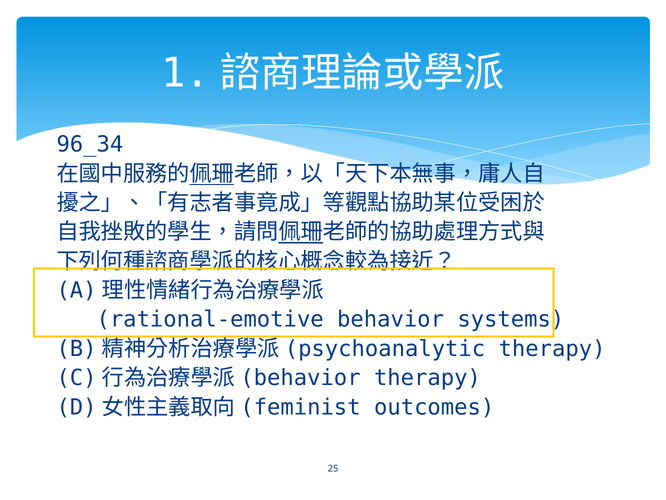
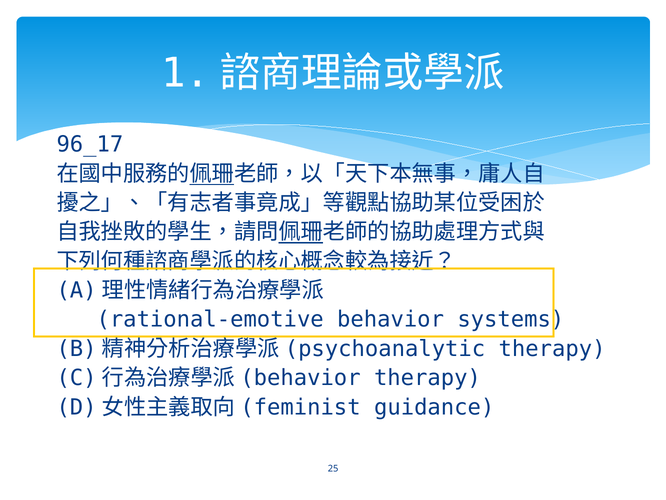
96_34: 96_34 -> 96_17
outcomes: outcomes -> guidance
